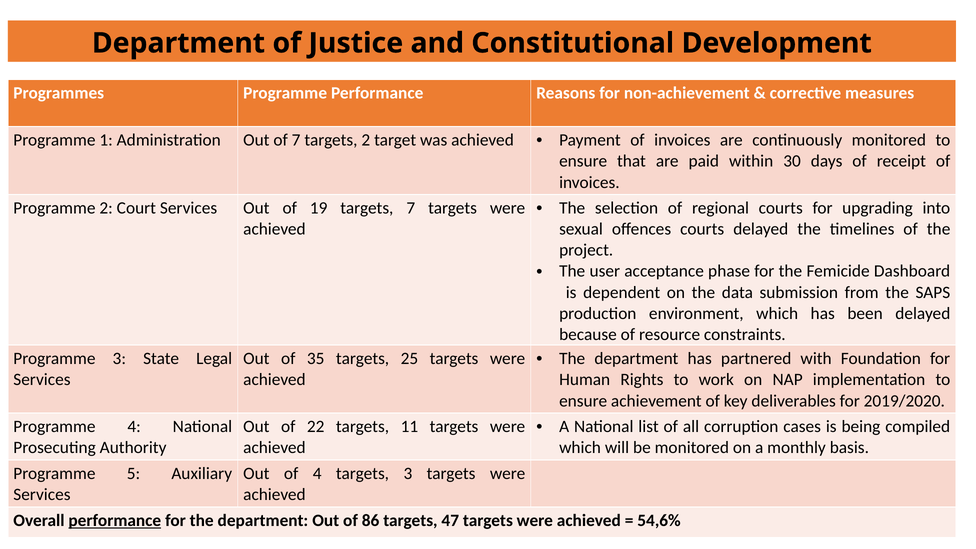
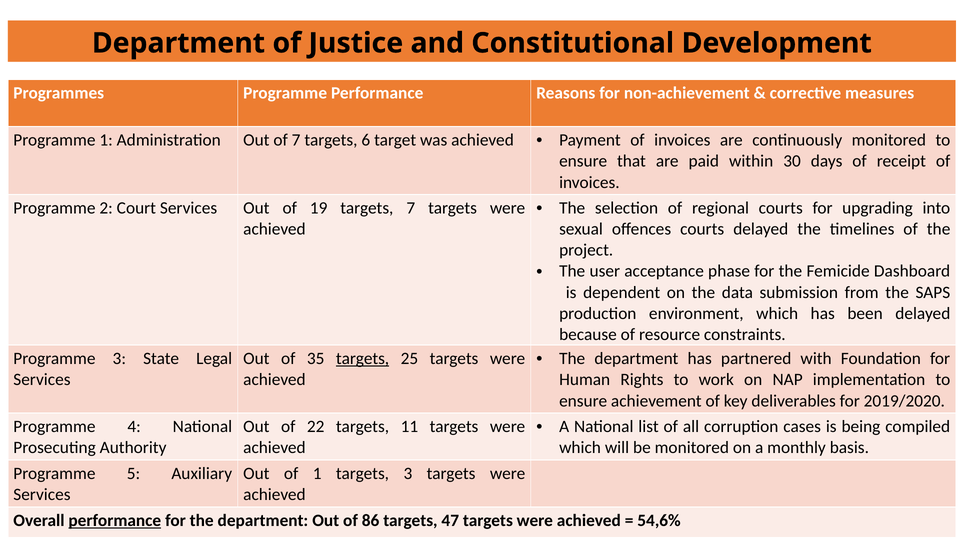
targets 2: 2 -> 6
targets at (363, 359) underline: none -> present
of 4: 4 -> 1
